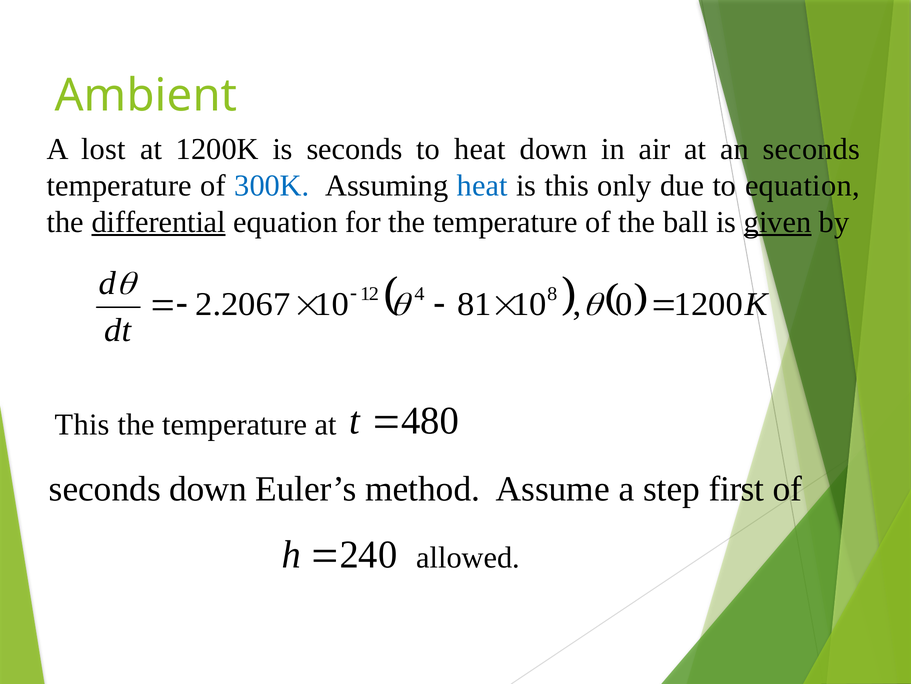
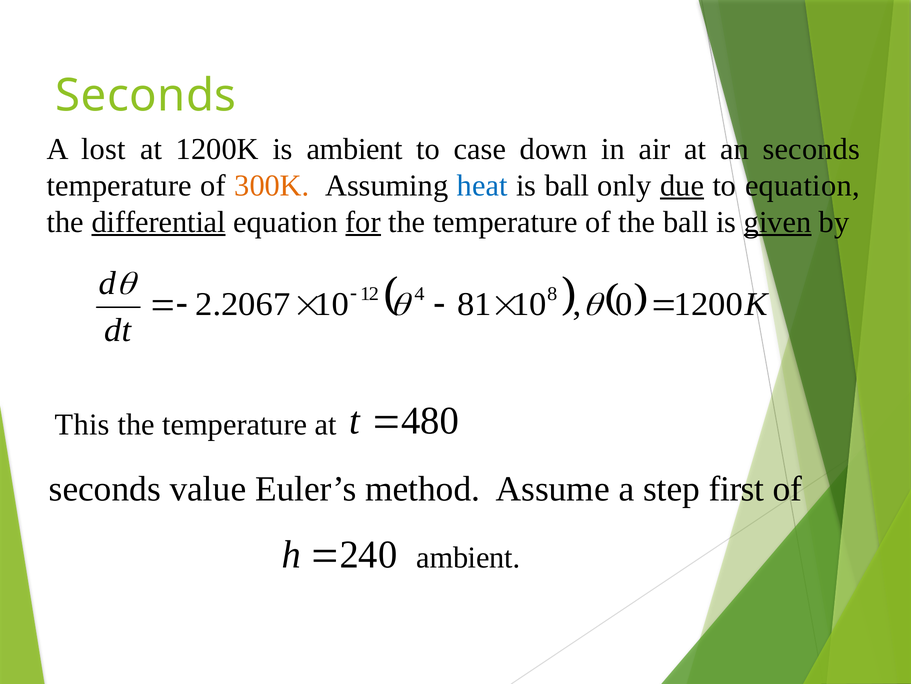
Ambient at (146, 96): Ambient -> Seconds
is seconds: seconds -> ambient
to heat: heat -> case
300K colour: blue -> orange
is this: this -> ball
due underline: none -> present
for underline: none -> present
seconds down: down -> value
allowed at (468, 557): allowed -> ambient
